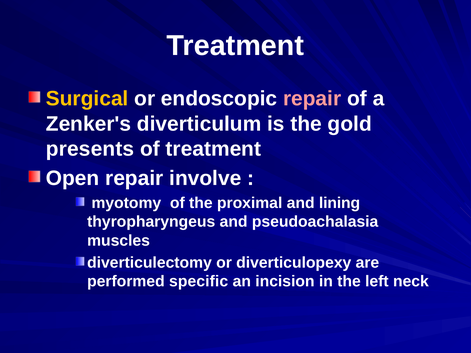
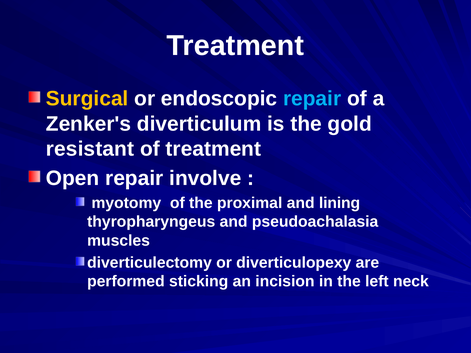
repair at (312, 99) colour: pink -> light blue
presents: presents -> resistant
specific: specific -> sticking
